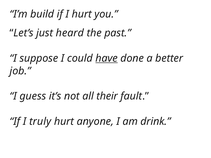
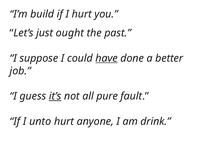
heard: heard -> ought
it’s underline: none -> present
their: their -> pure
truly: truly -> unto
